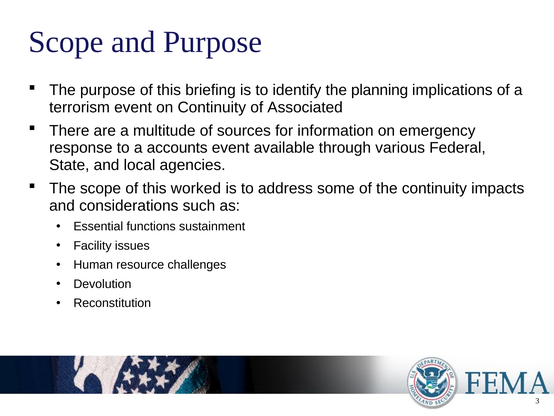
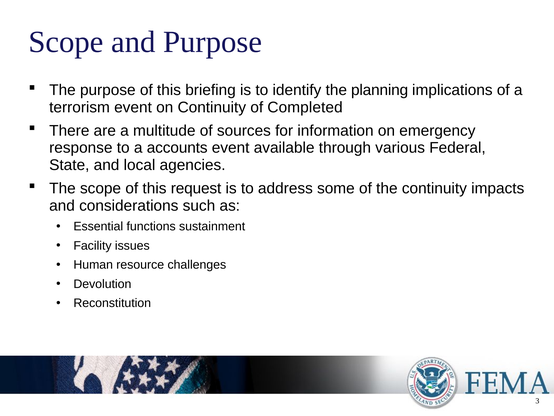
Associated: Associated -> Completed
worked: worked -> request
